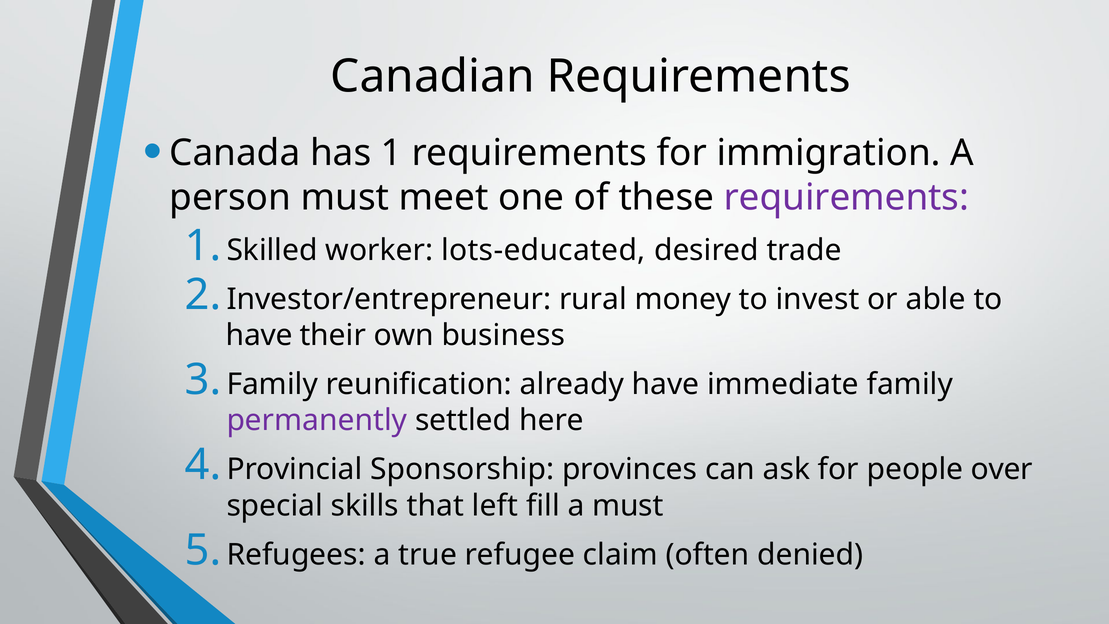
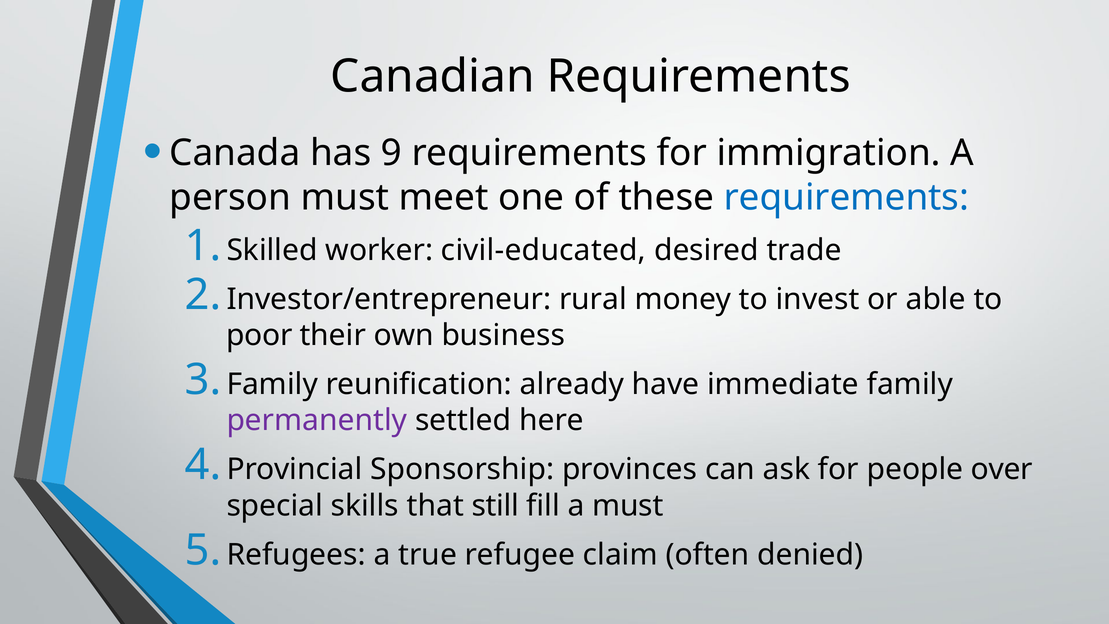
has 1: 1 -> 9
requirements at (846, 197) colour: purple -> blue
lots-educated: lots-educated -> civil-educated
have at (259, 335): have -> poor
left: left -> still
